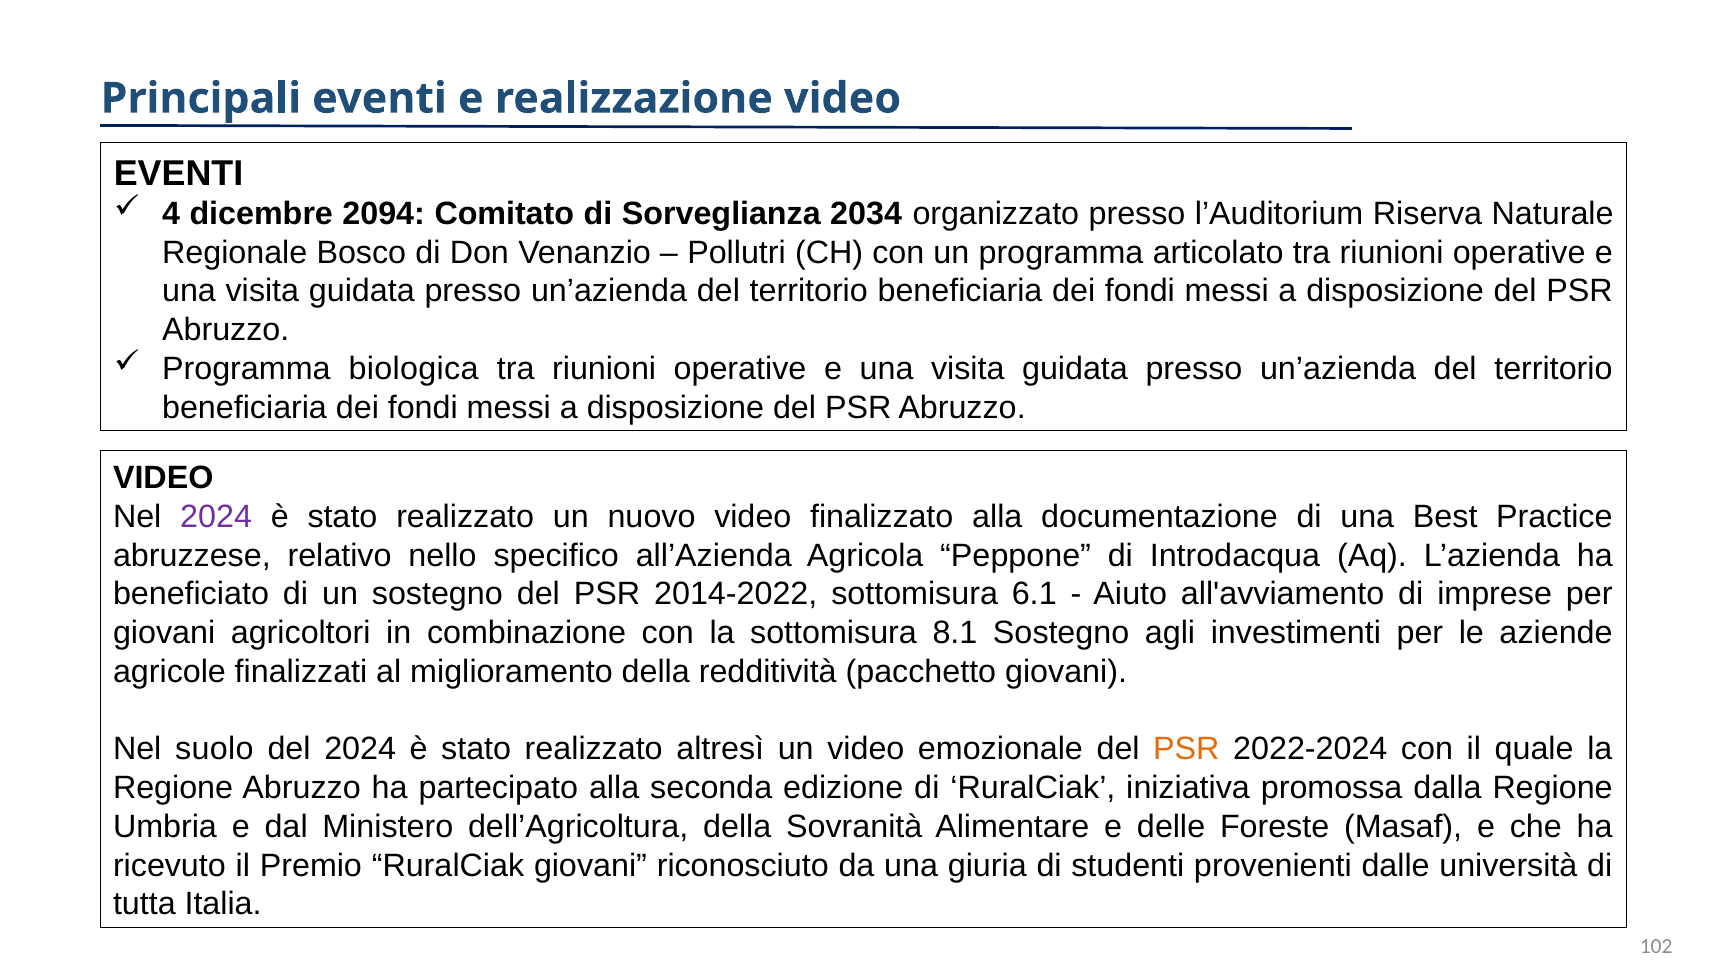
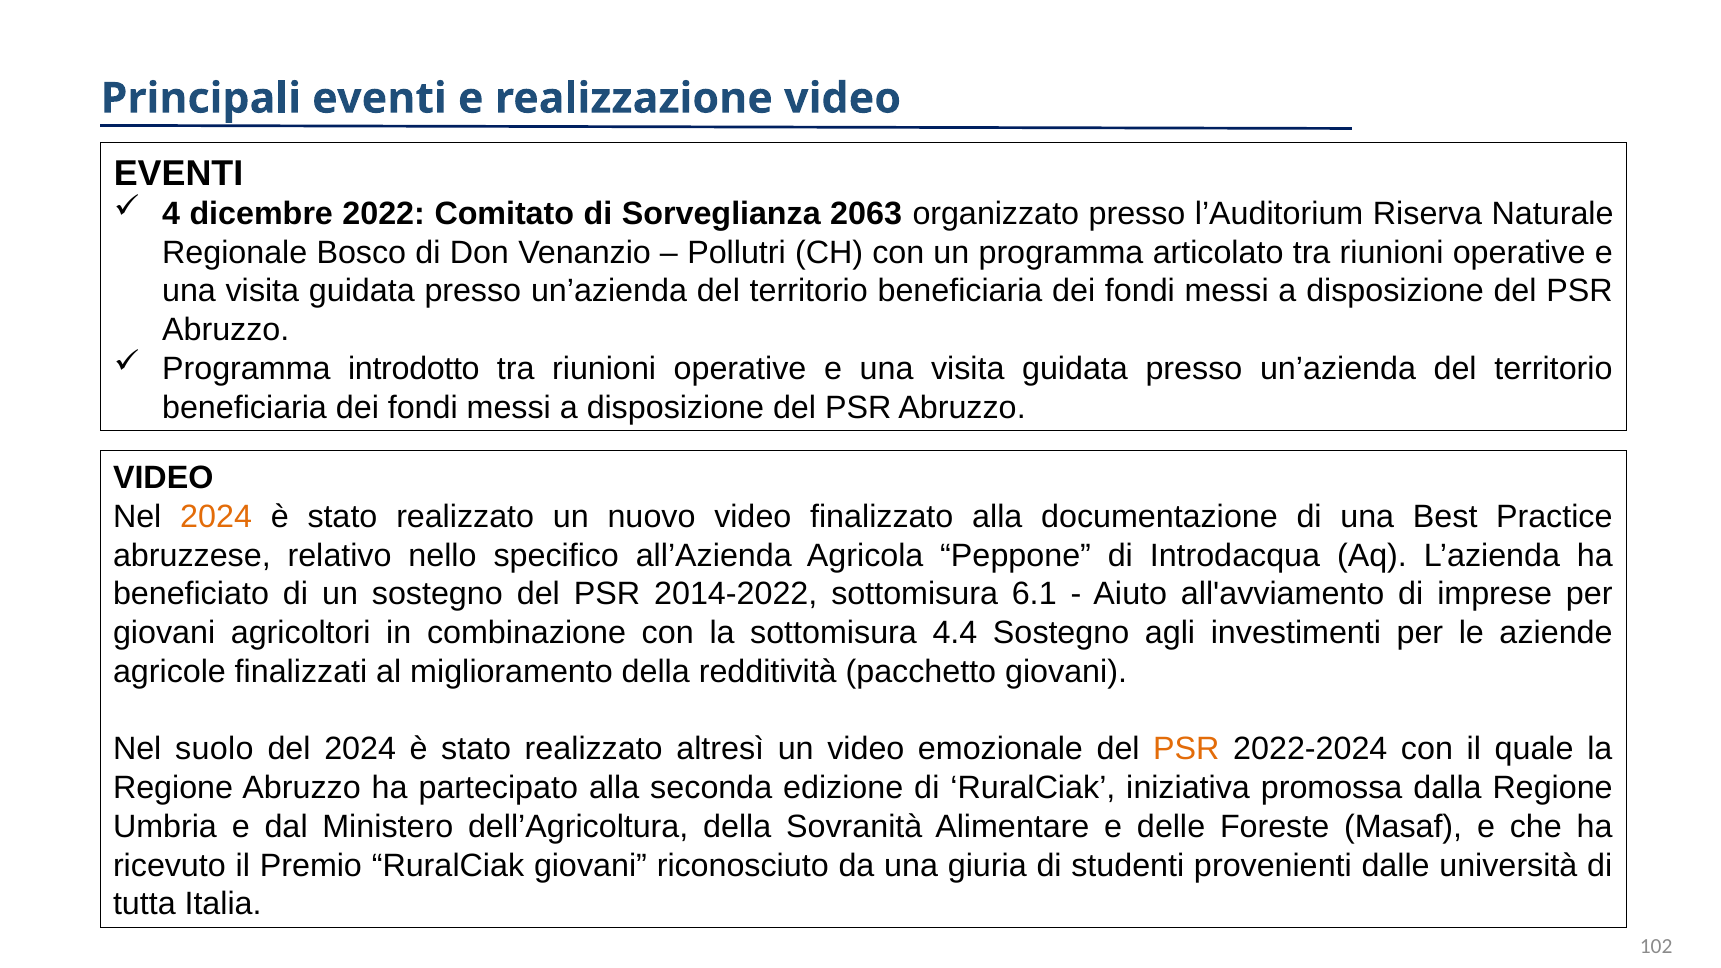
2094: 2094 -> 2022
2034: 2034 -> 2063
biologica: biologica -> introdotto
2024 at (216, 517) colour: purple -> orange
8.1: 8.1 -> 4.4
